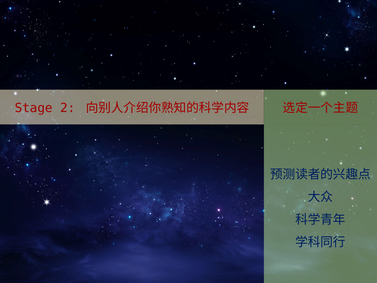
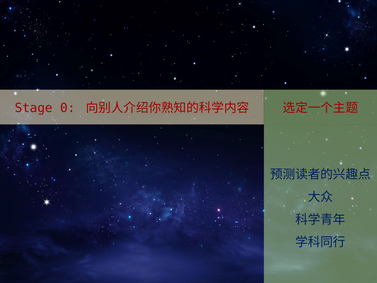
2: 2 -> 0
